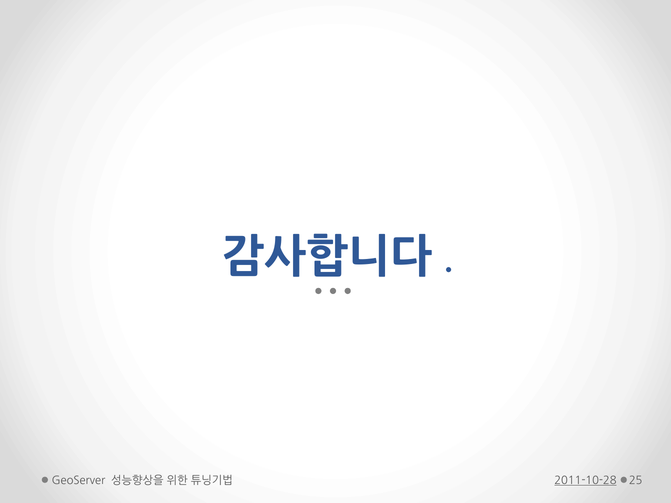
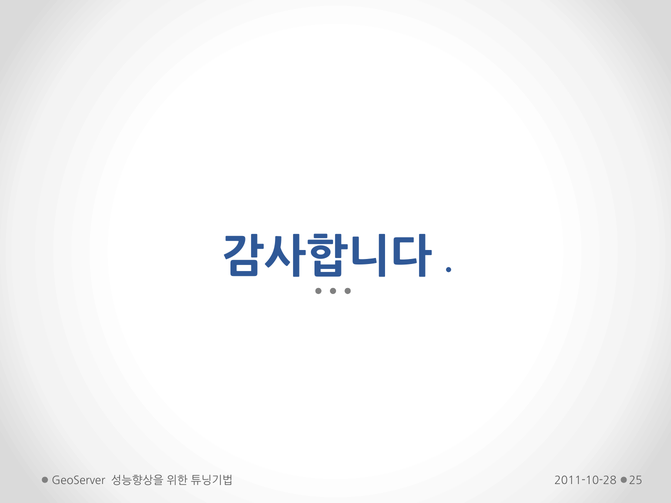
2011-10-28 underline: present -> none
